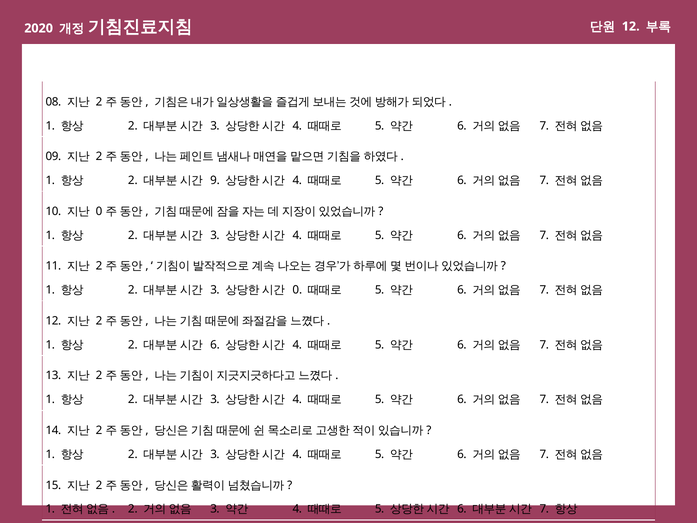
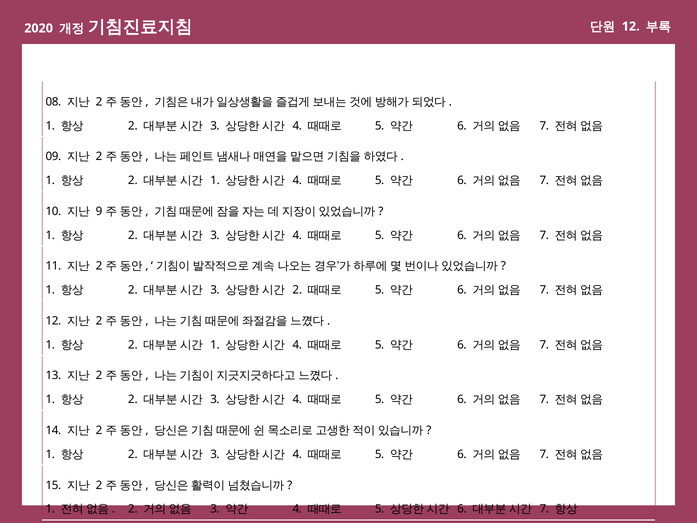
9 at (215, 180): 9 -> 1
0 at (99, 211): 0 -> 9
0 at (297, 290): 0 -> 2
6 at (215, 345): 6 -> 1
